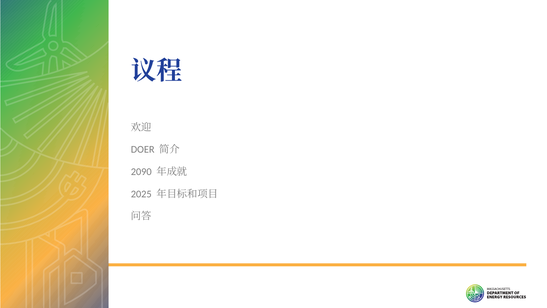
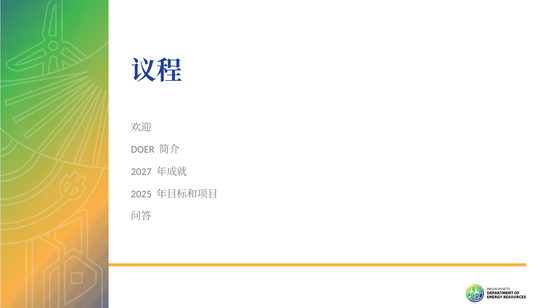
2090: 2090 -> 2027
